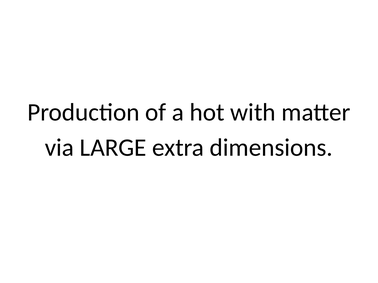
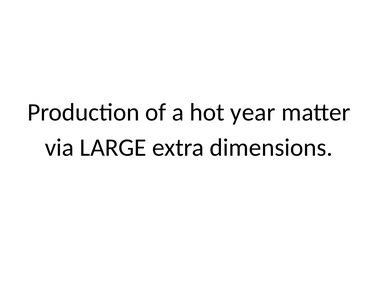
with: with -> year
